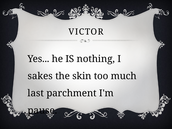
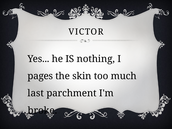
sakes: sakes -> pages
pause: pause -> broke
